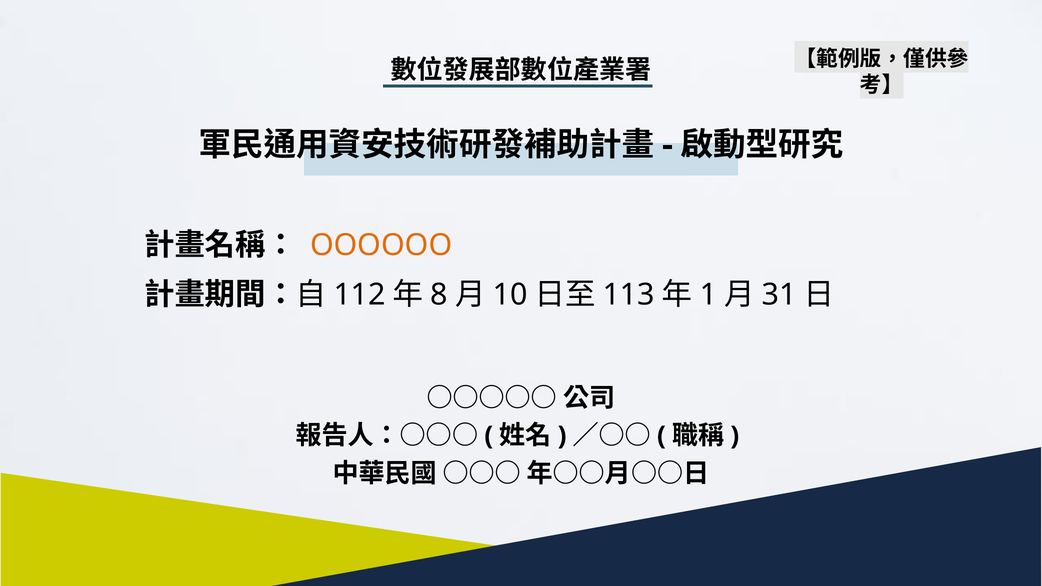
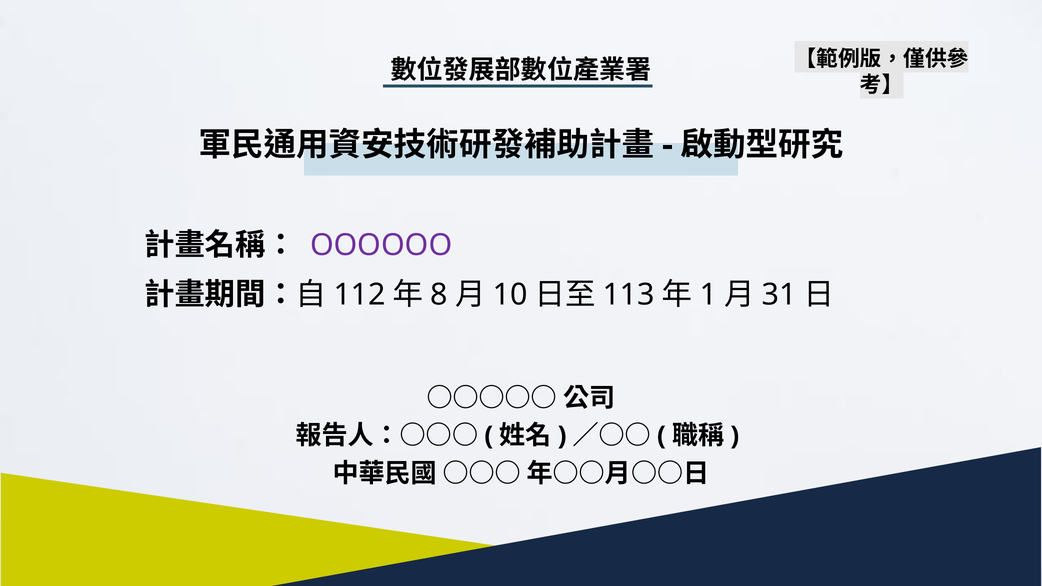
OOOOOO colour: orange -> purple
